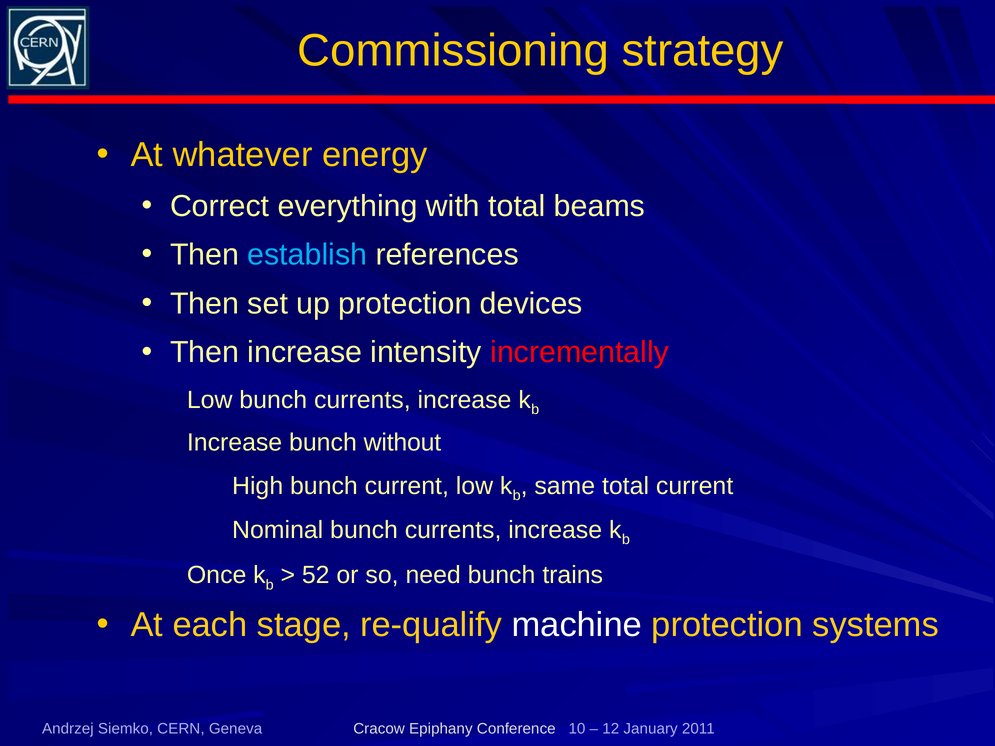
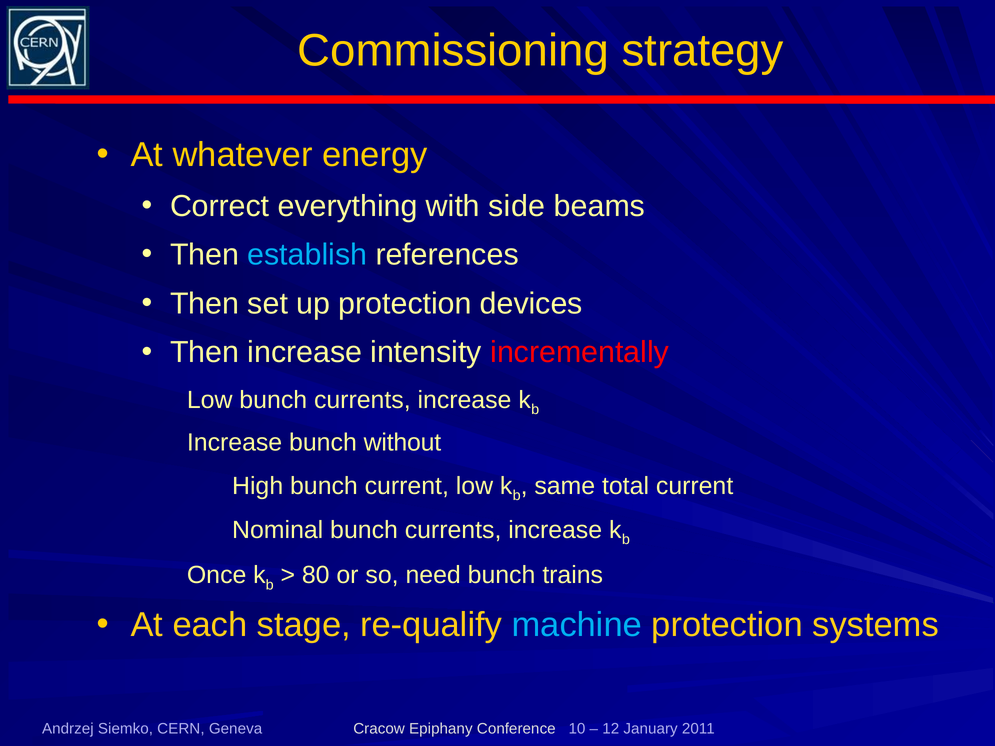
with total: total -> side
52: 52 -> 80
machine colour: white -> light blue
